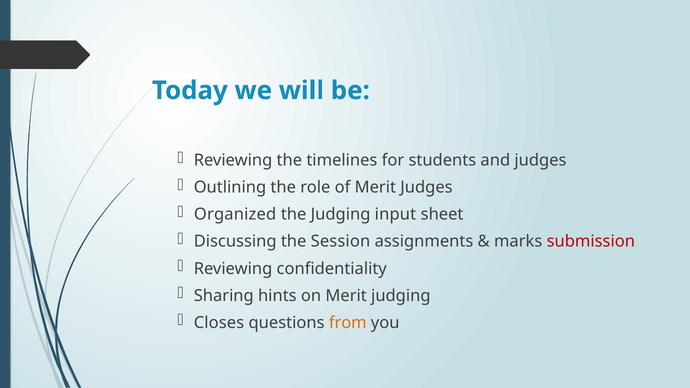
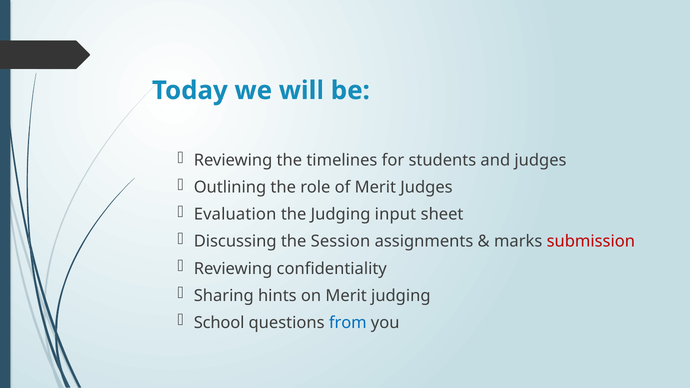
Organized: Organized -> Evaluation
Closes: Closes -> School
from colour: orange -> blue
